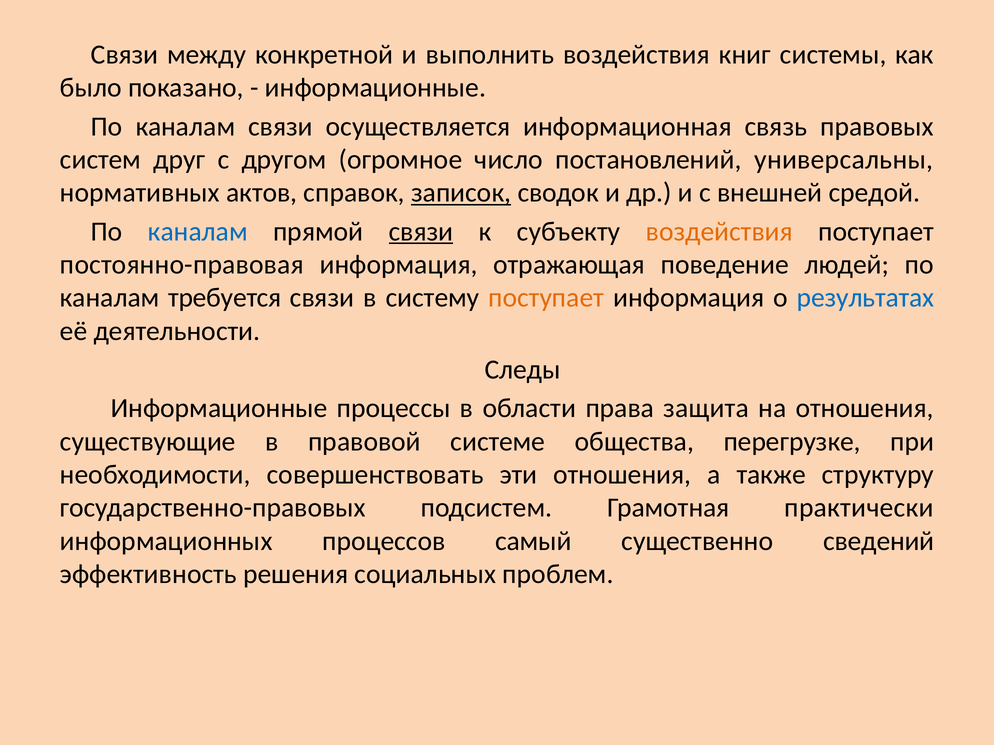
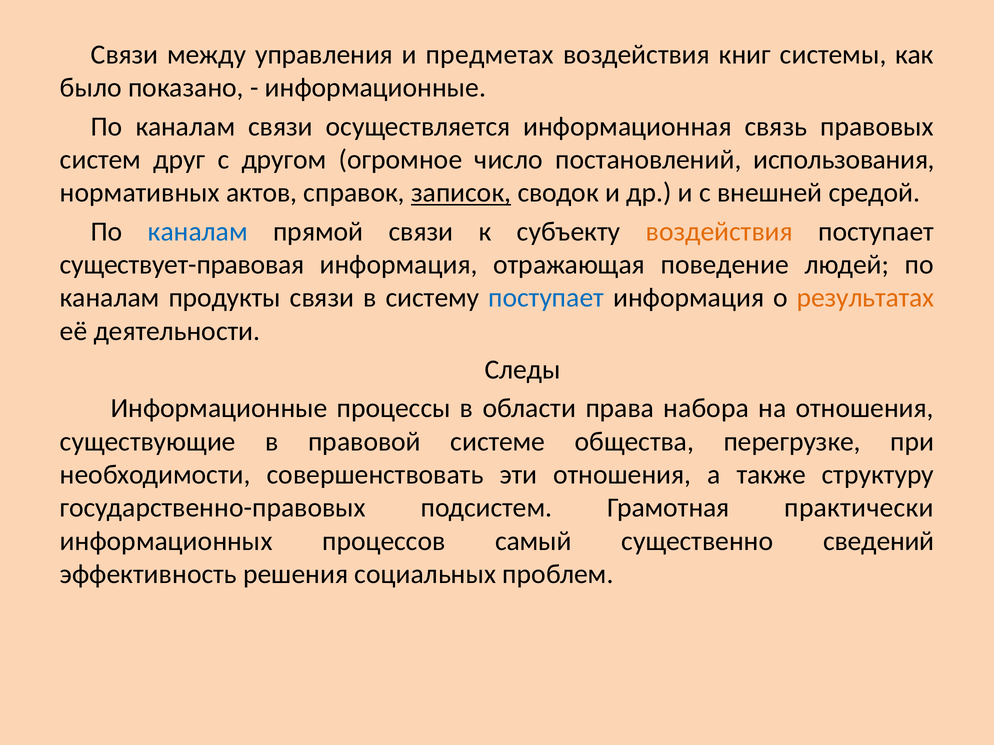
конкретной: конкретной -> управления
выполнить: выполнить -> предметах
универсальны: универсальны -> использования
связи at (421, 232) underline: present -> none
постоянно-правовая: постоянно-правовая -> существует-правовая
требуется: требуется -> продукты
поступает at (546, 298) colour: orange -> blue
результатах colour: blue -> orange
защита: защита -> набора
